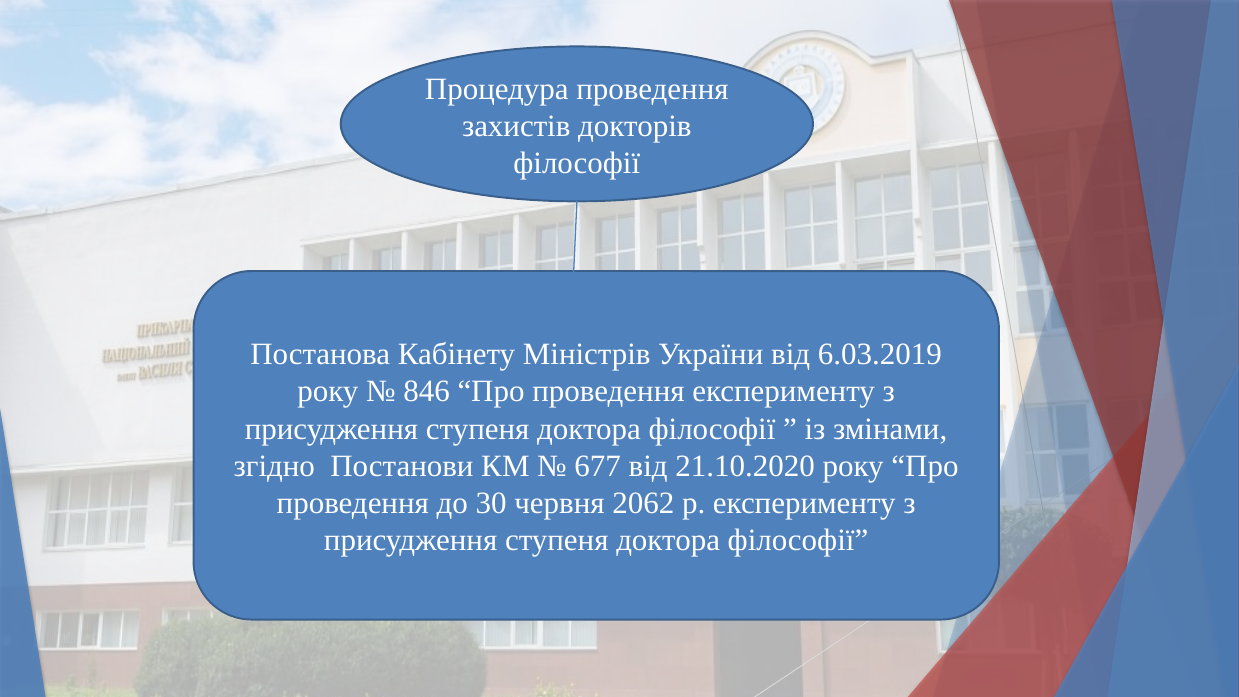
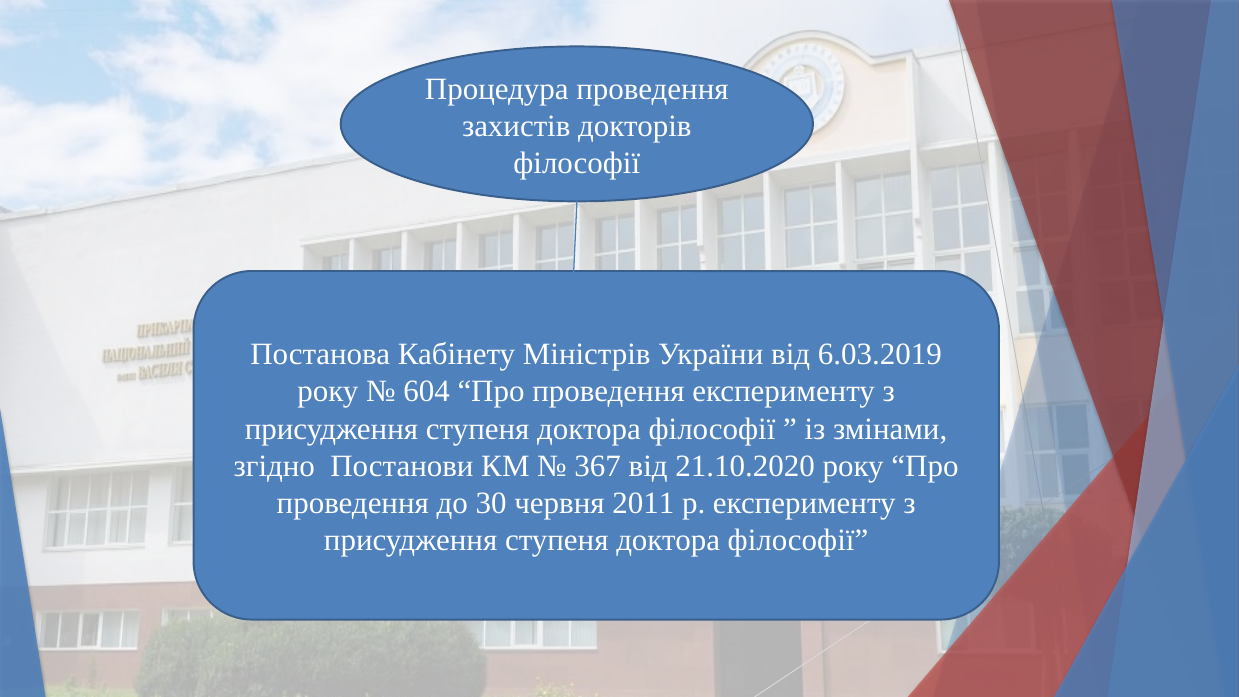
846: 846 -> 604
677: 677 -> 367
2062: 2062 -> 2011
